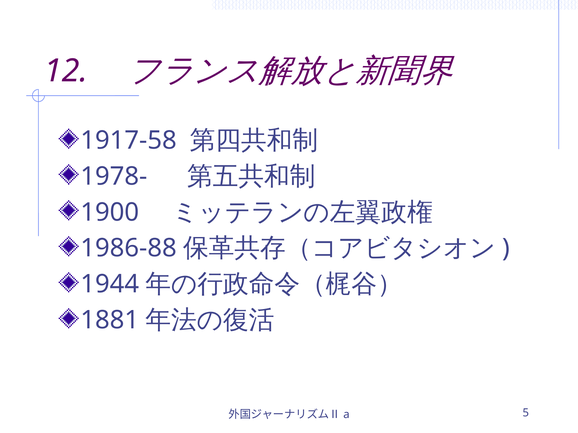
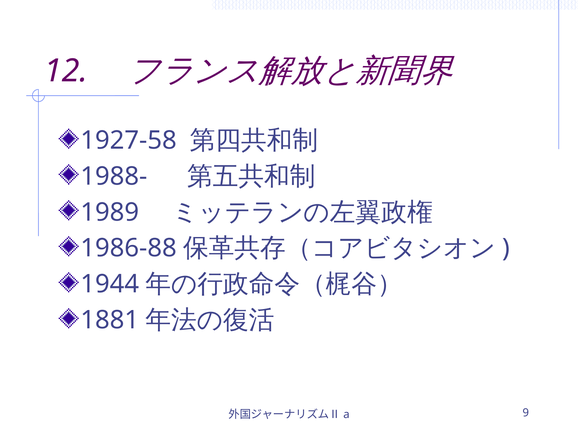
1917-58: 1917-58 -> 1927-58
1978-: 1978- -> 1988-
1900: 1900 -> 1989
5: 5 -> 9
